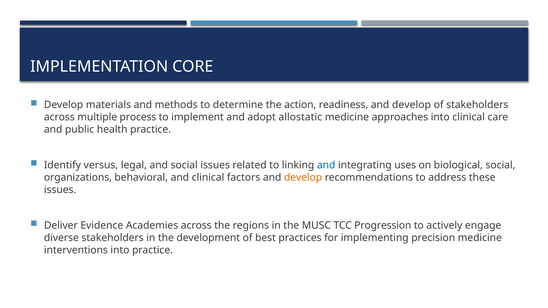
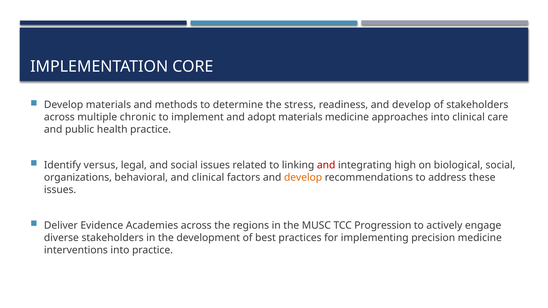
action: action -> stress
process: process -> chronic
adopt allostatic: allostatic -> materials
and at (326, 165) colour: blue -> red
uses: uses -> high
